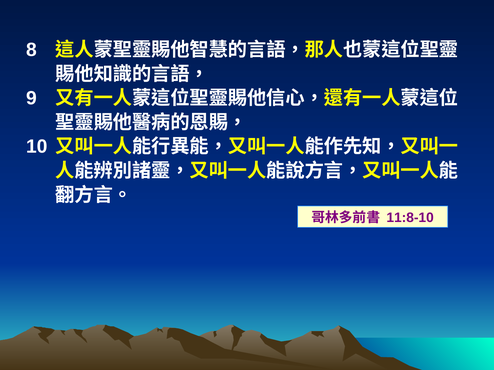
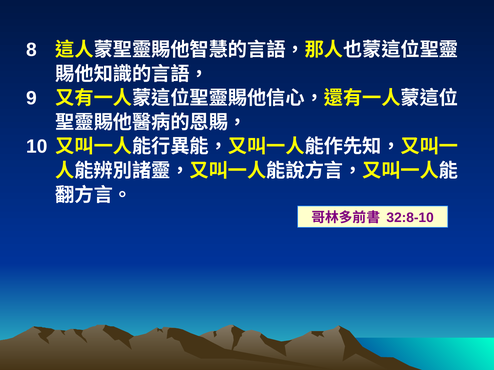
11:8-10: 11:8-10 -> 32:8-10
